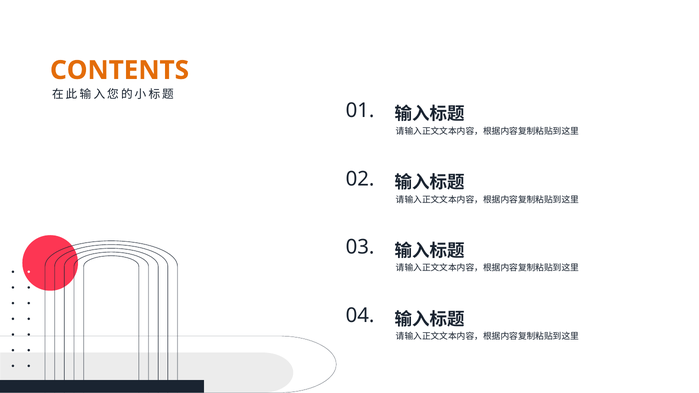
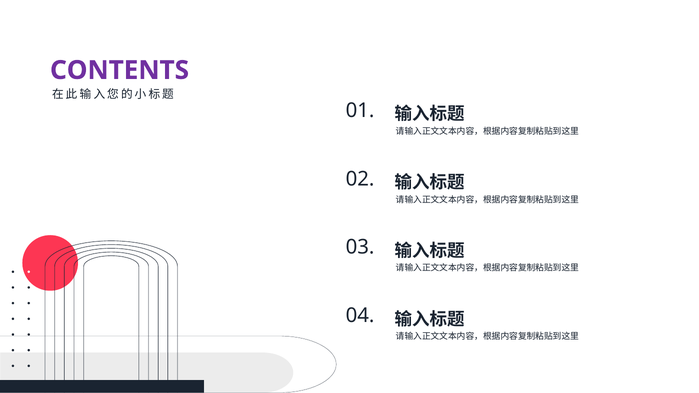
CONTENTS colour: orange -> purple
